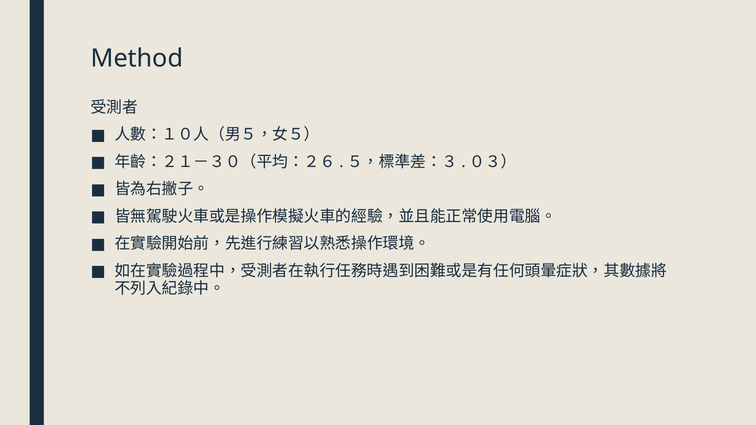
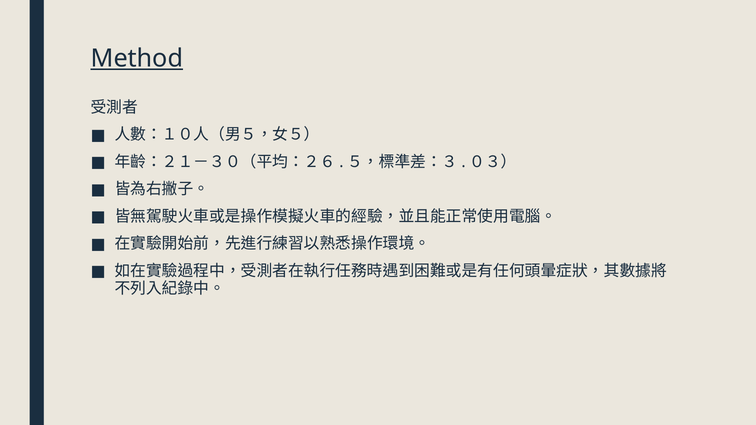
Method underline: none -> present
